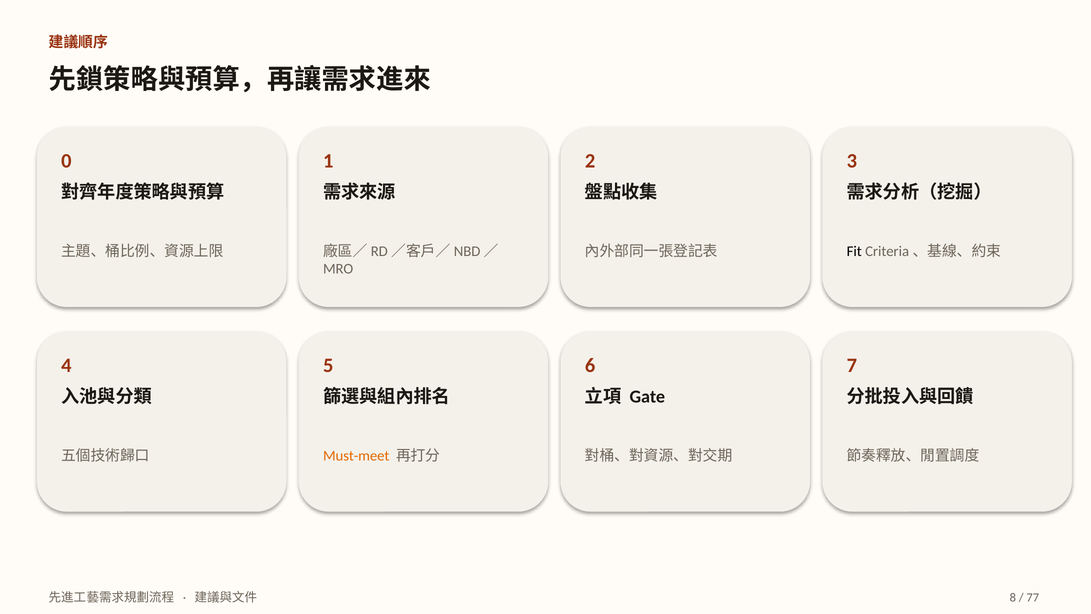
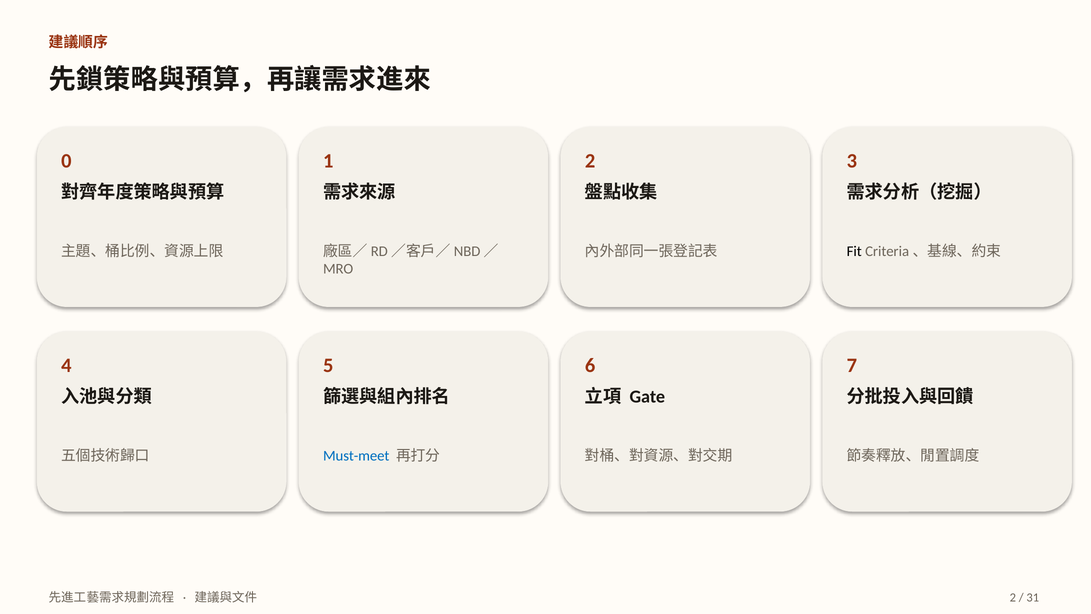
Must-meet colour: orange -> blue
8 at (1013, 597): 8 -> 2
77: 77 -> 31
